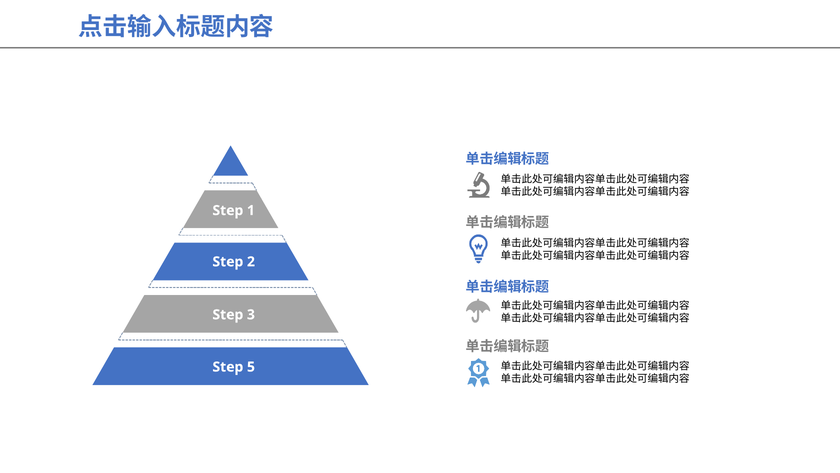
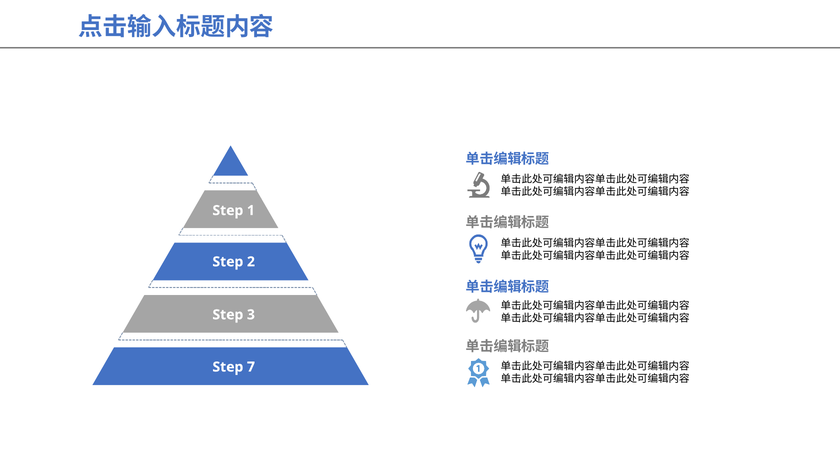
5: 5 -> 7
